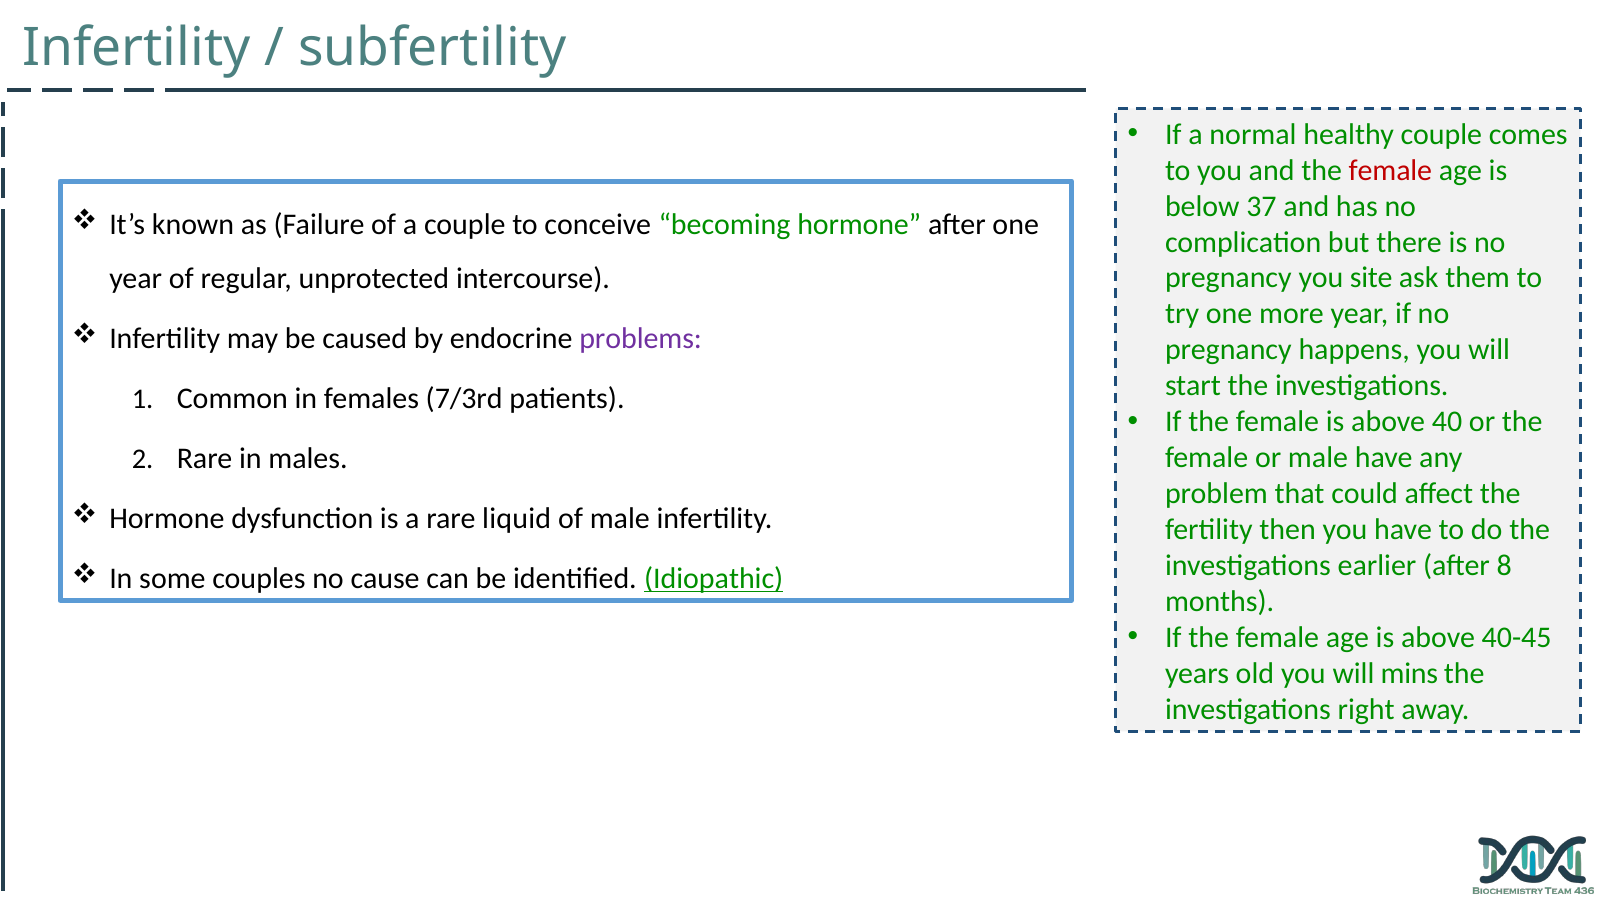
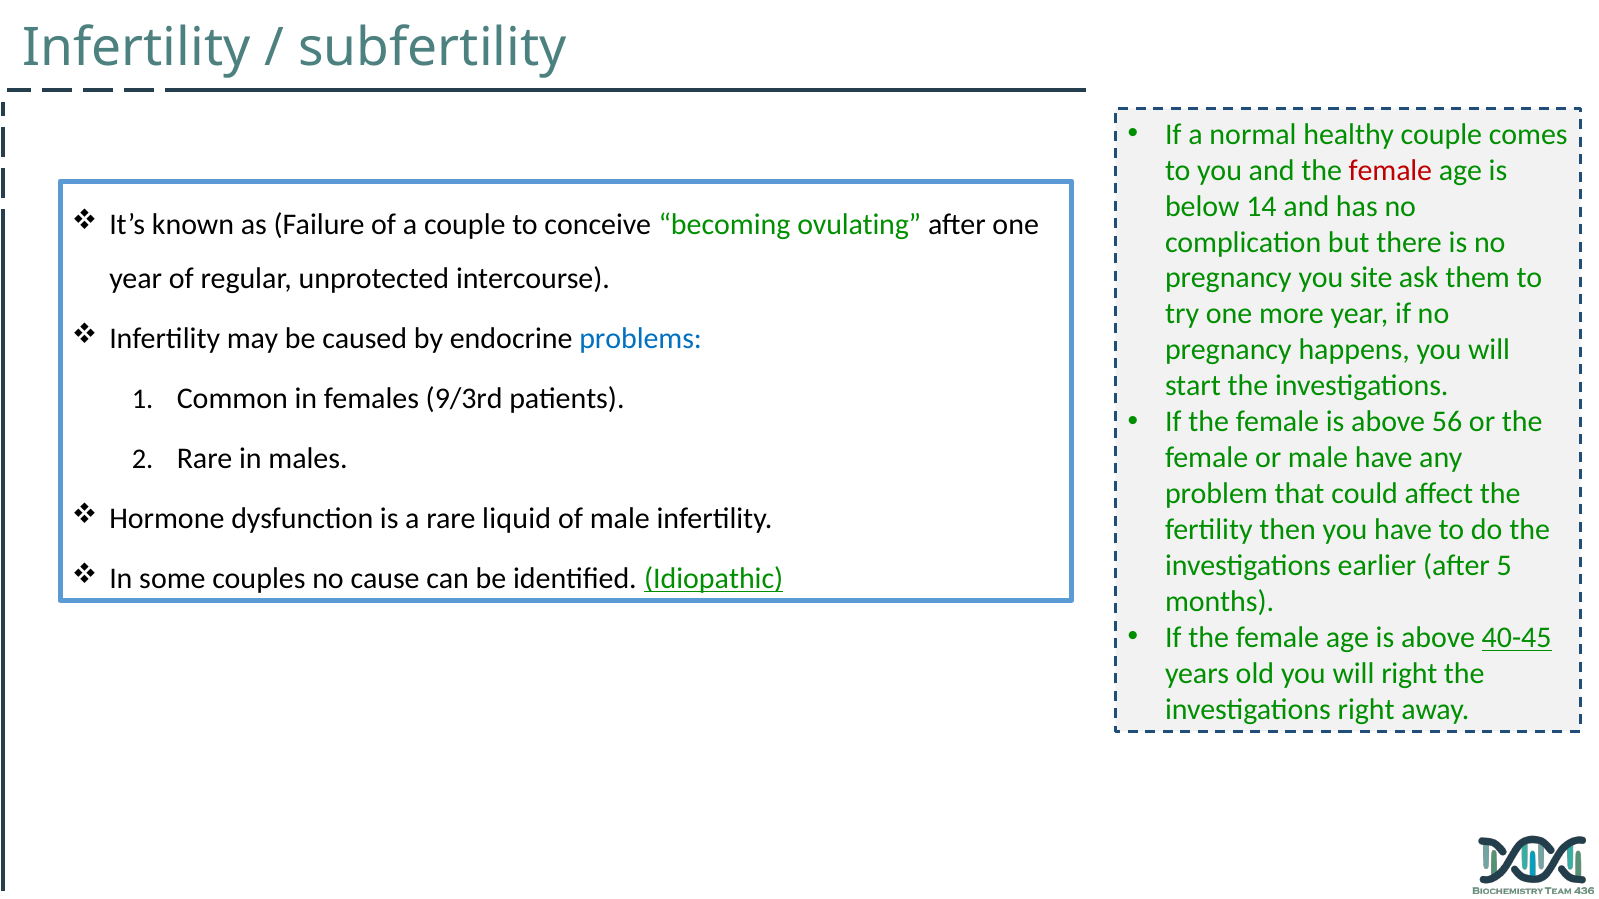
37: 37 -> 14
becoming hormone: hormone -> ovulating
problems colour: purple -> blue
7/3rd: 7/3rd -> 9/3rd
40: 40 -> 56
8: 8 -> 5
40-45 underline: none -> present
will mins: mins -> right
